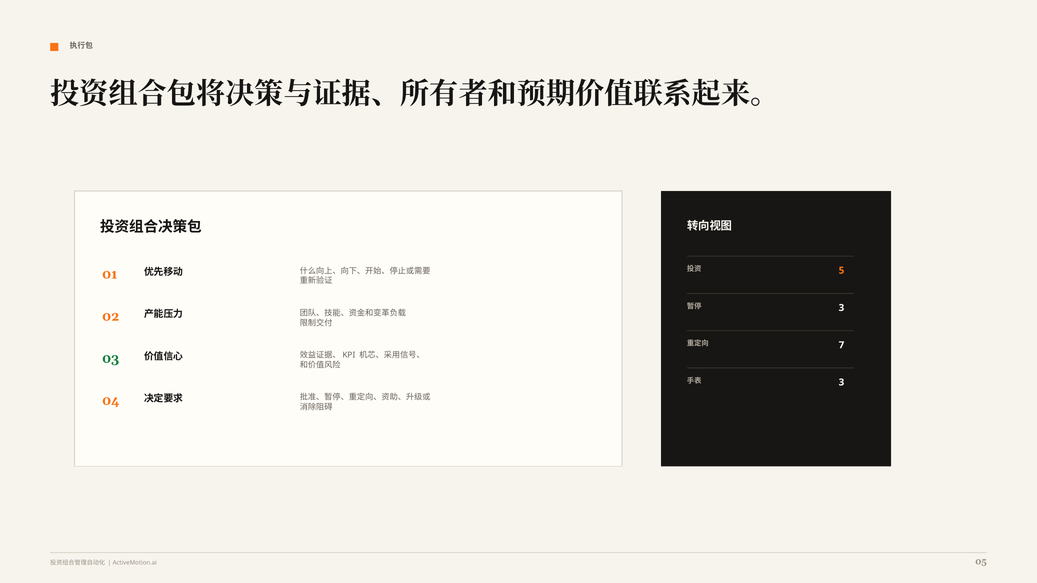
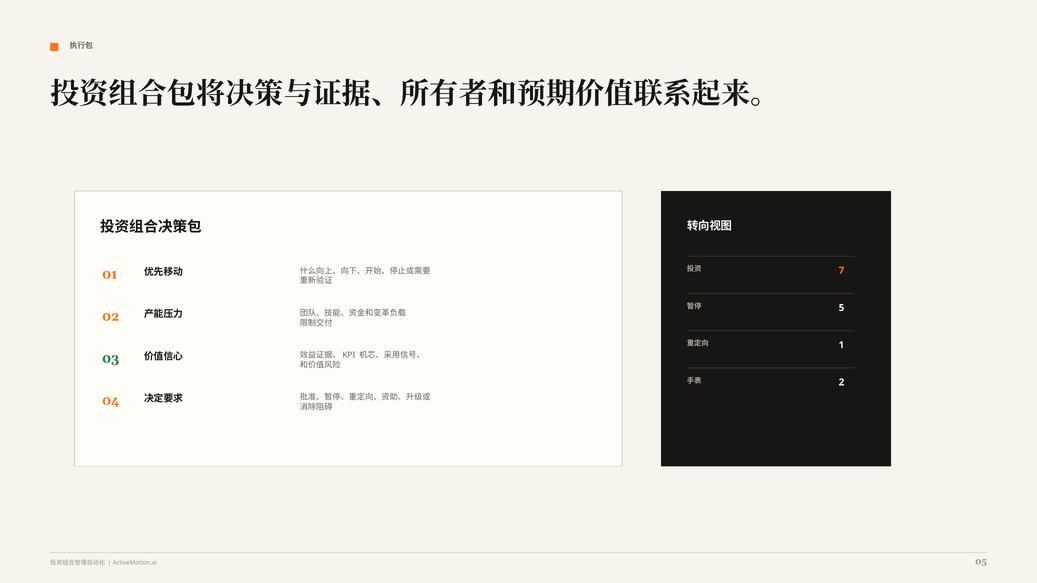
5: 5 -> 7
3 at (841, 308): 3 -> 5
7: 7 -> 1
3 at (841, 382): 3 -> 2
